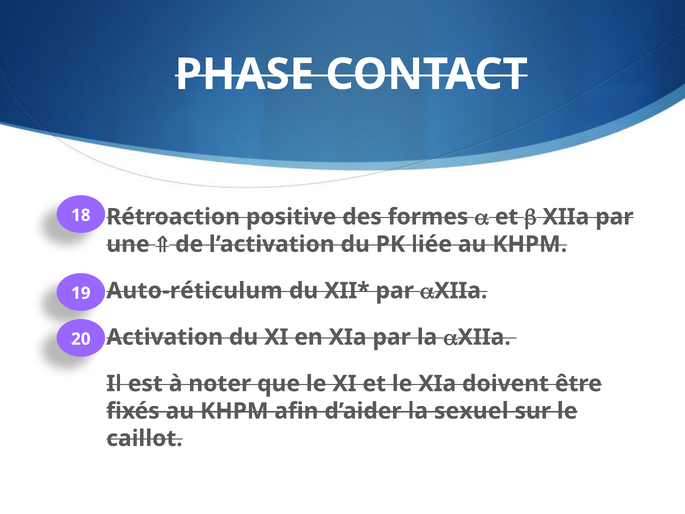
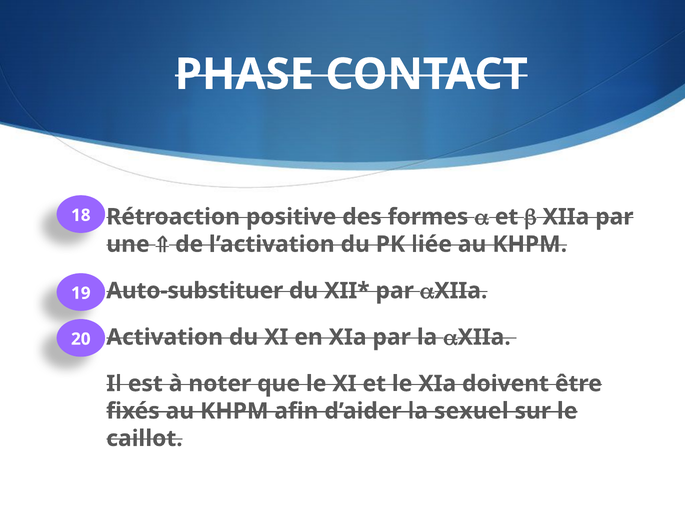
Auto-réticulum: Auto-réticulum -> Auto-substituer
